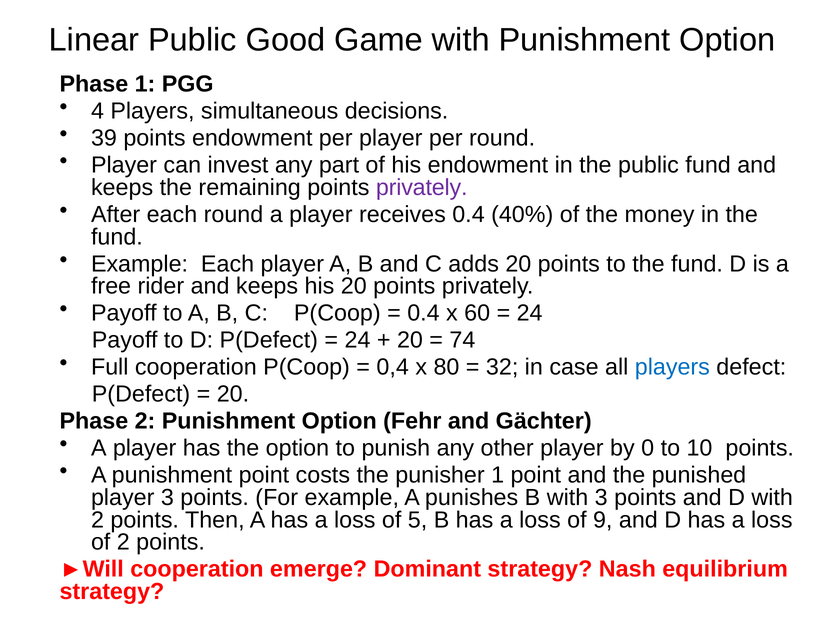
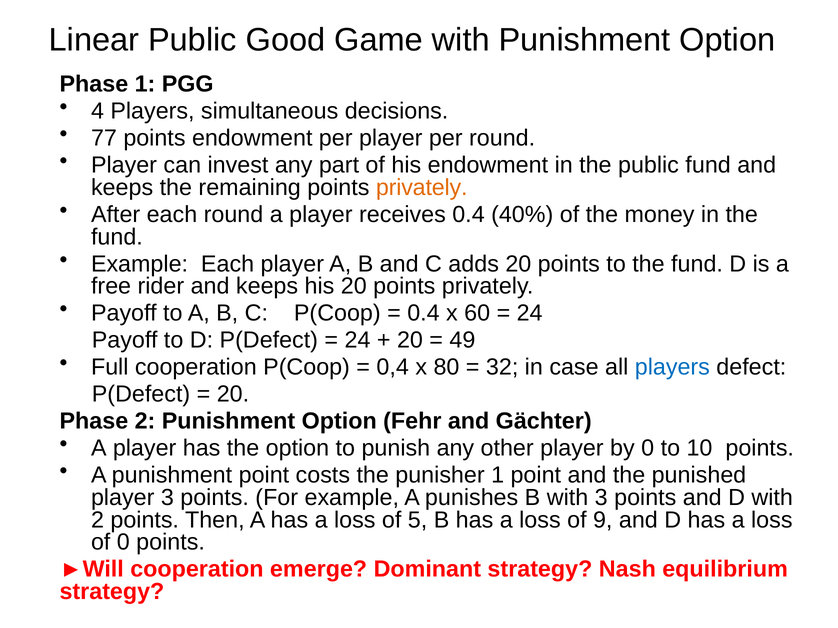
39: 39 -> 77
privately at (422, 188) colour: purple -> orange
74: 74 -> 49
of 2: 2 -> 0
